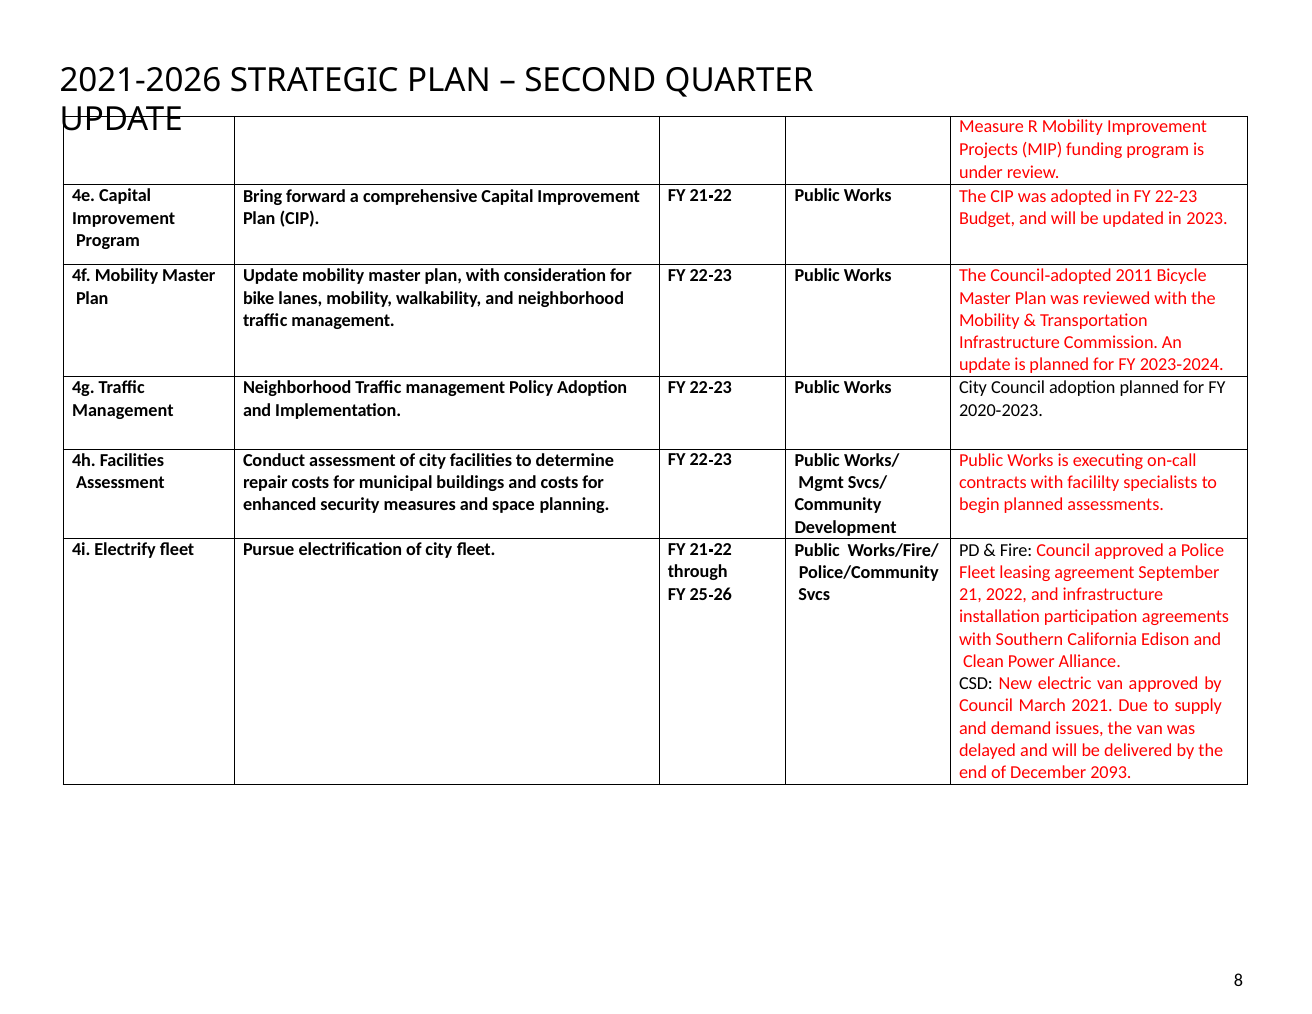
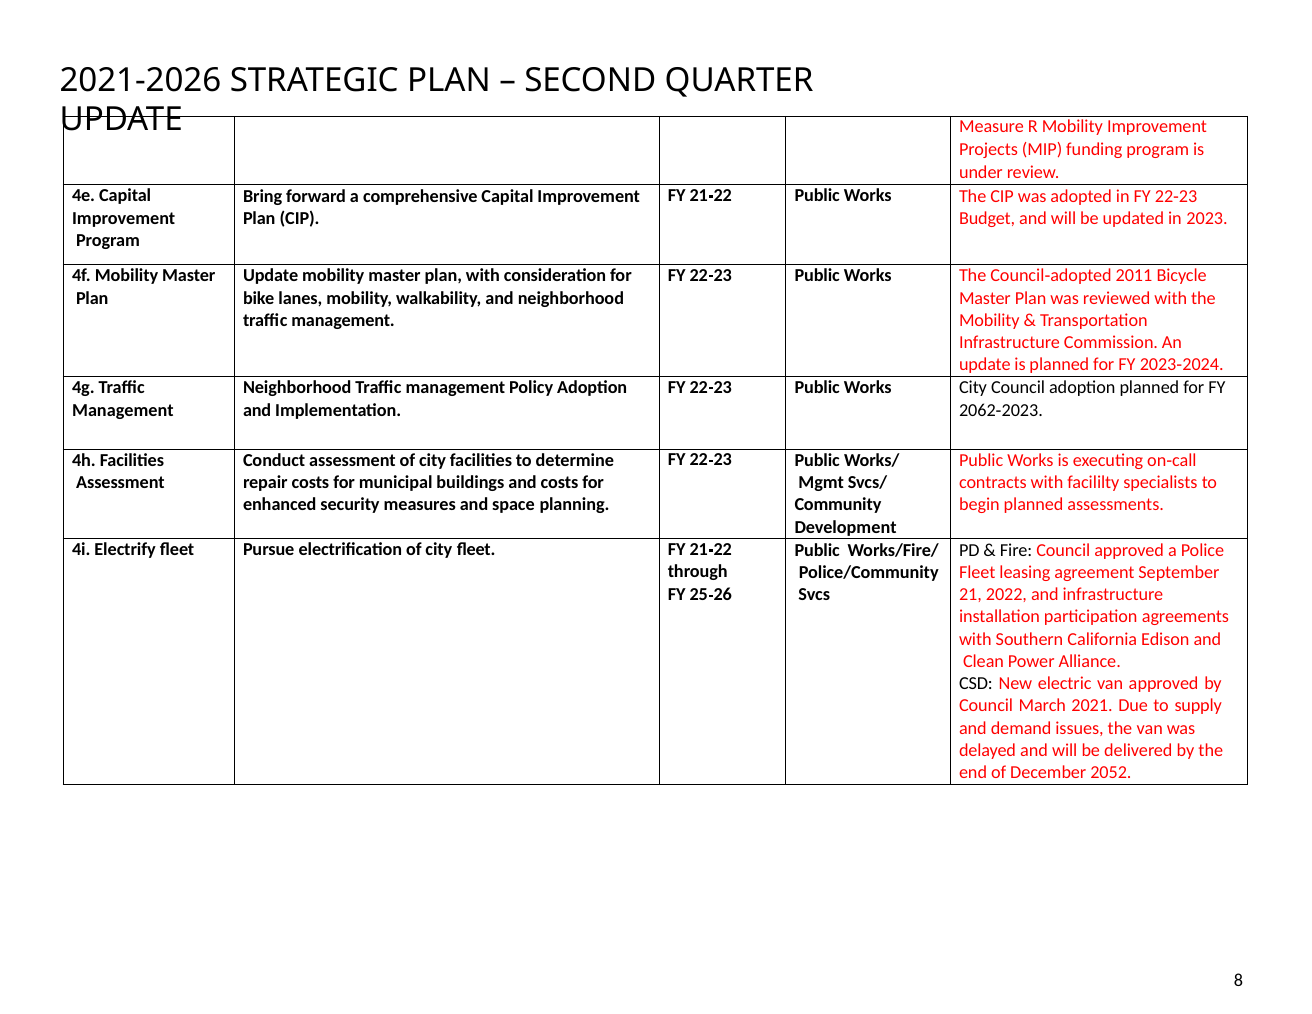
2020: 2020 -> 2062
2093: 2093 -> 2052
